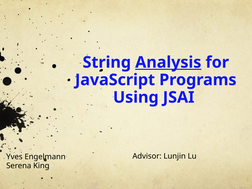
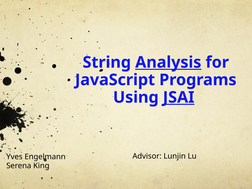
JSAI underline: none -> present
